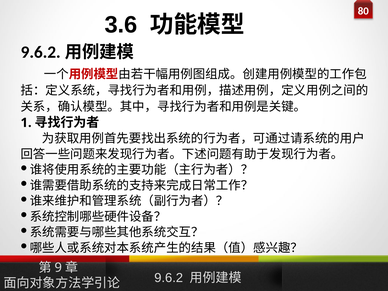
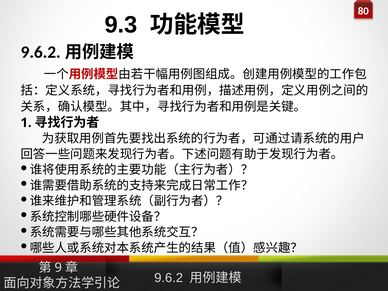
3.6: 3.6 -> 9.3
